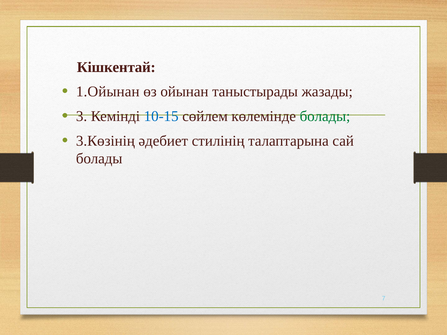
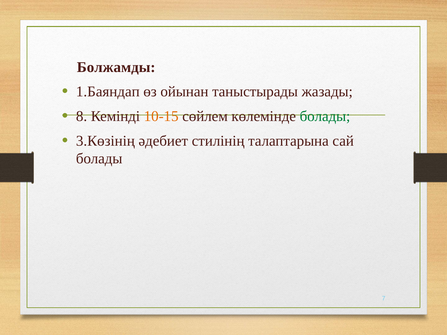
Кішкентай: Кішкентай -> Болжамды
1.Ойынан: 1.Ойынан -> 1.Баяндап
3: 3 -> 8
10-15 colour: blue -> orange
